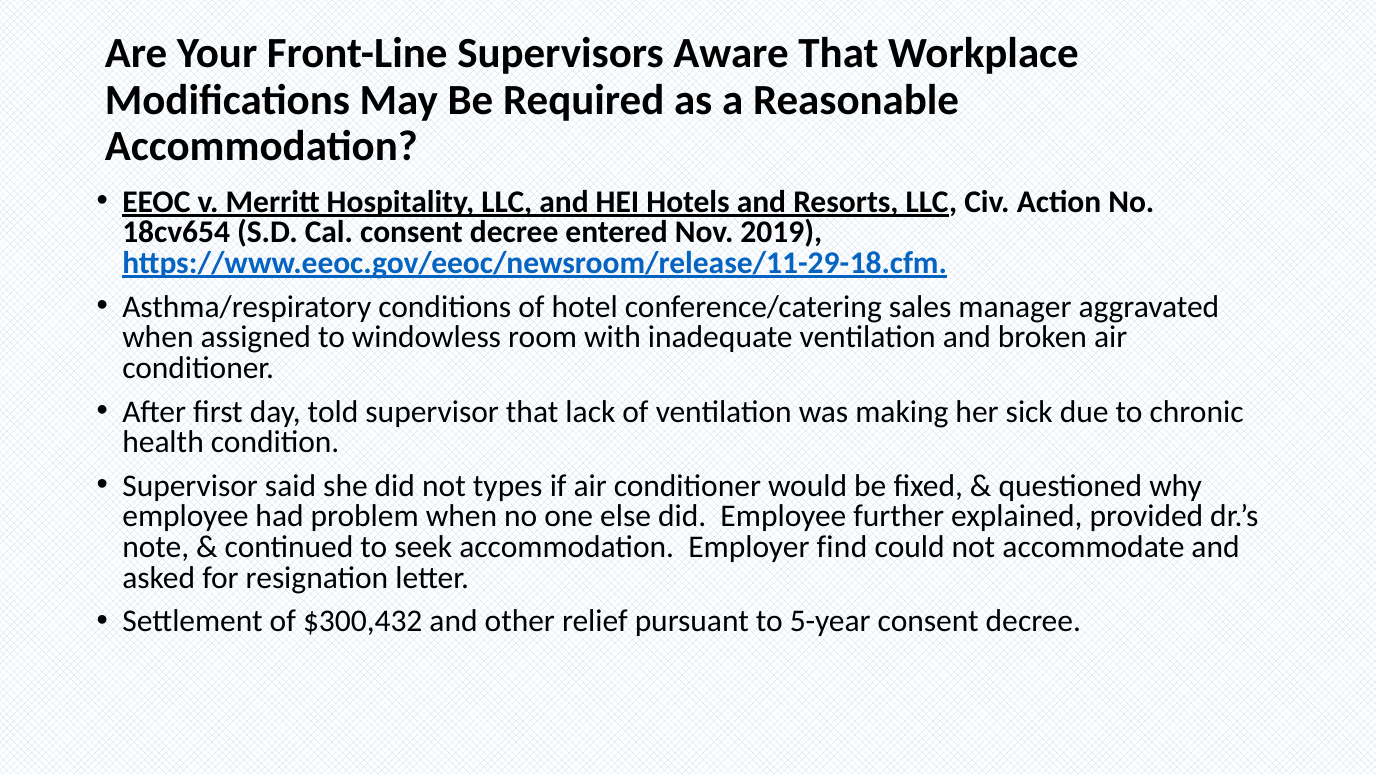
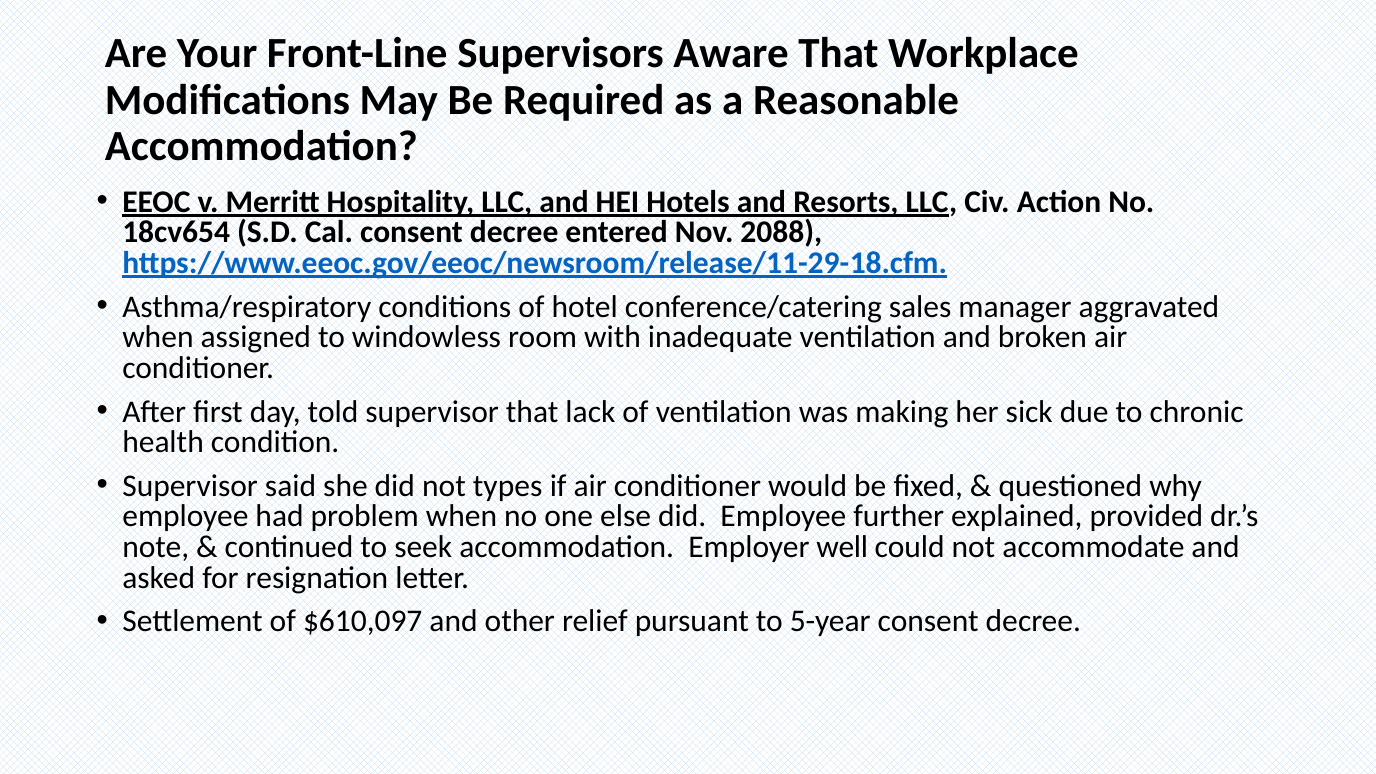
2019: 2019 -> 2088
find: find -> well
$300,432: $300,432 -> $610,097
